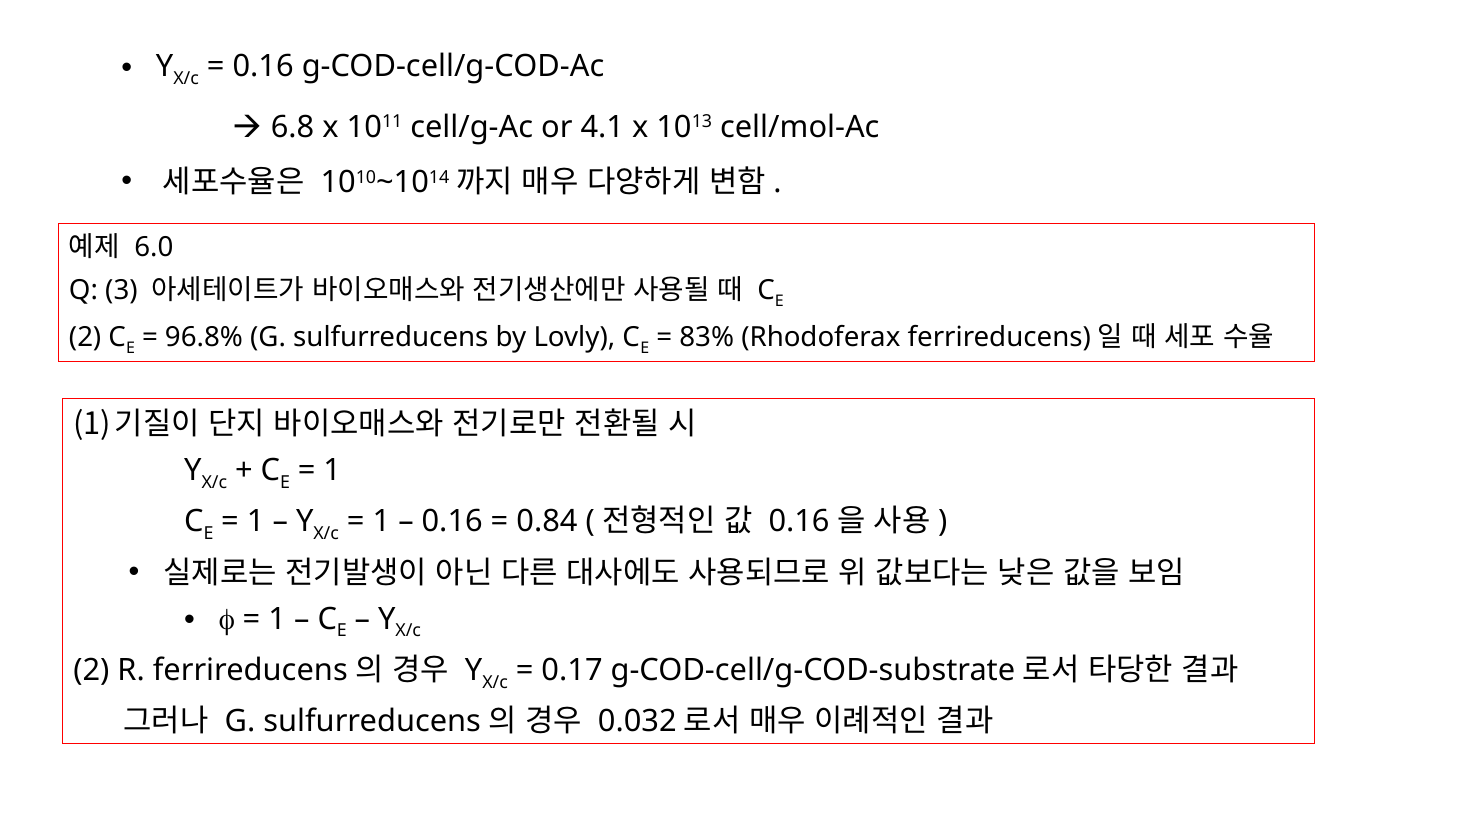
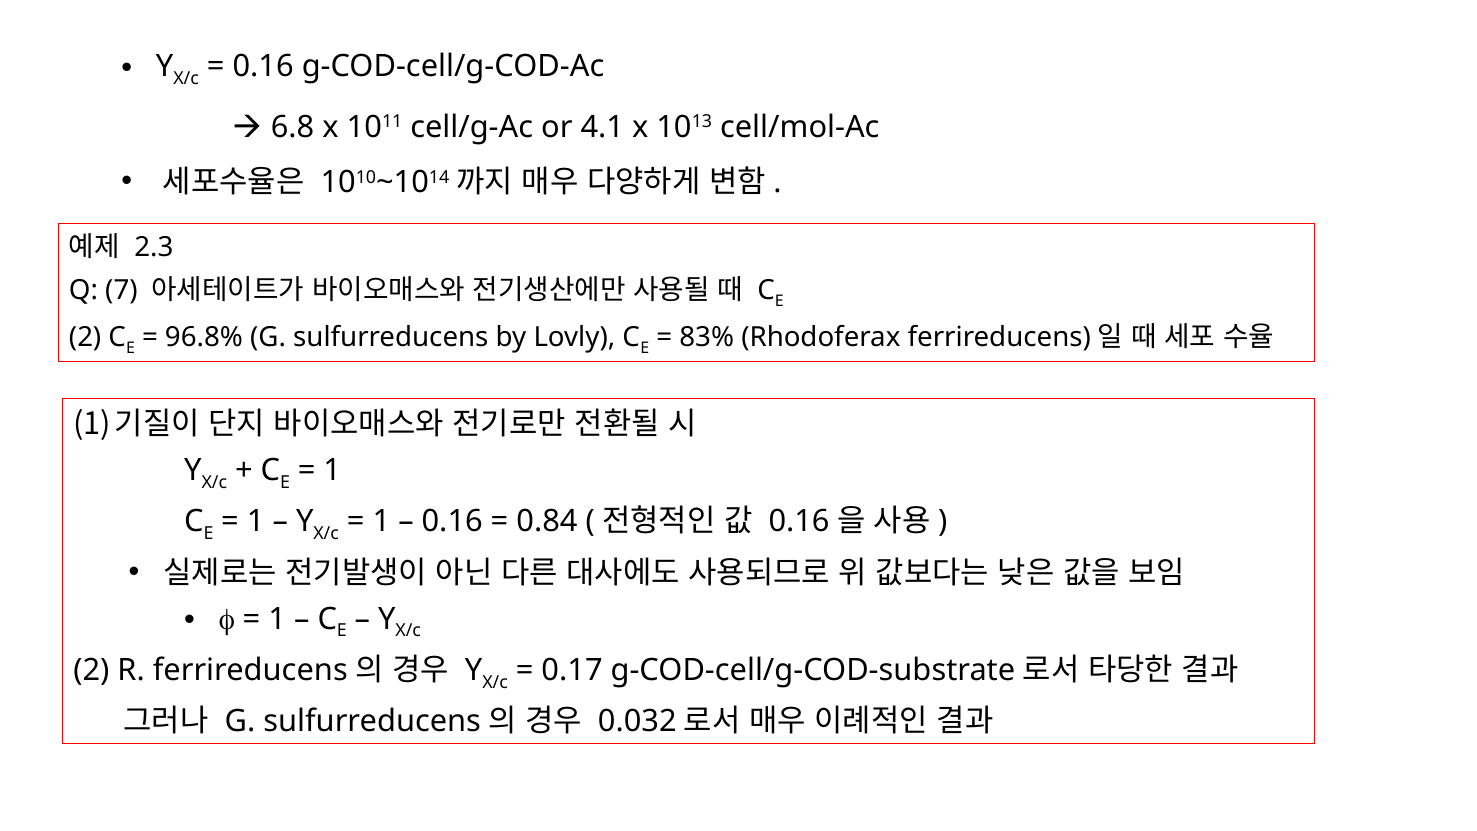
6.0: 6.0 -> 2.3
3: 3 -> 7
